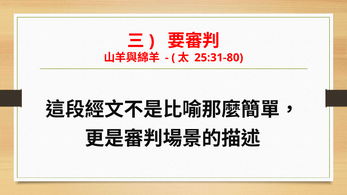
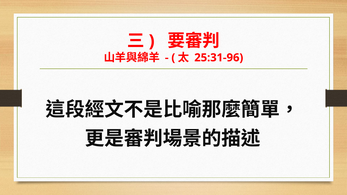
25:31-80: 25:31-80 -> 25:31-96
